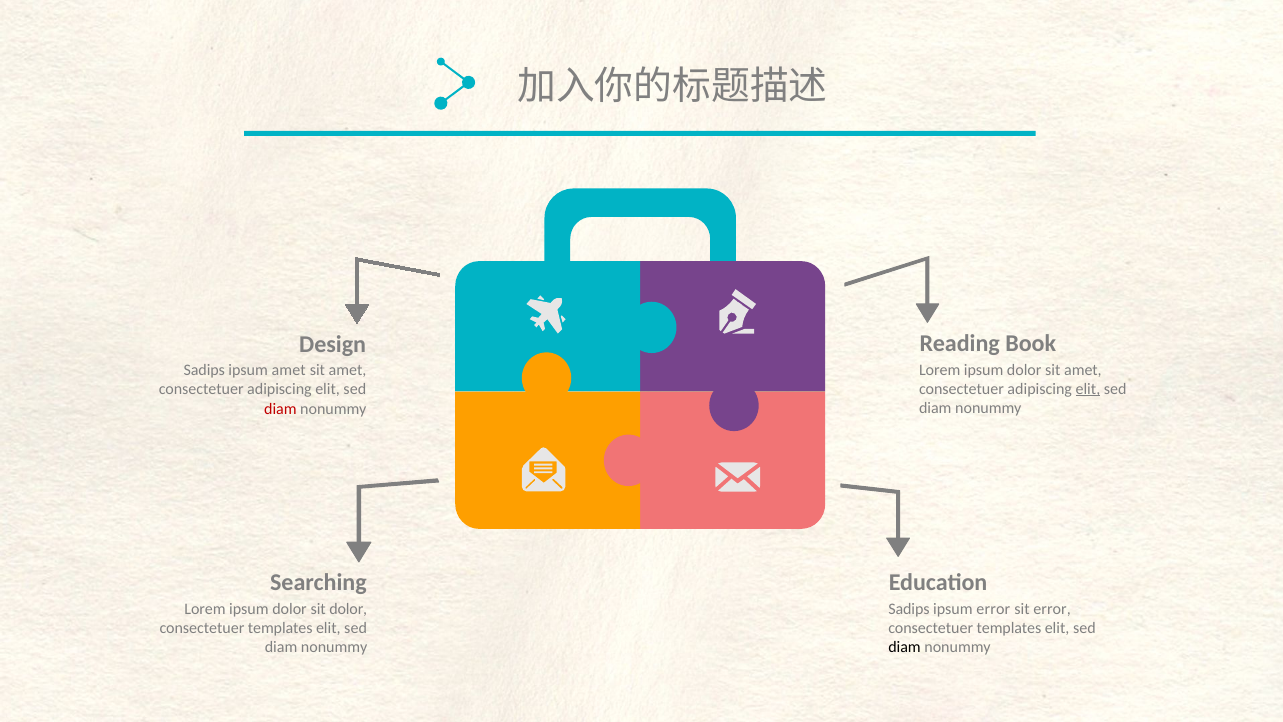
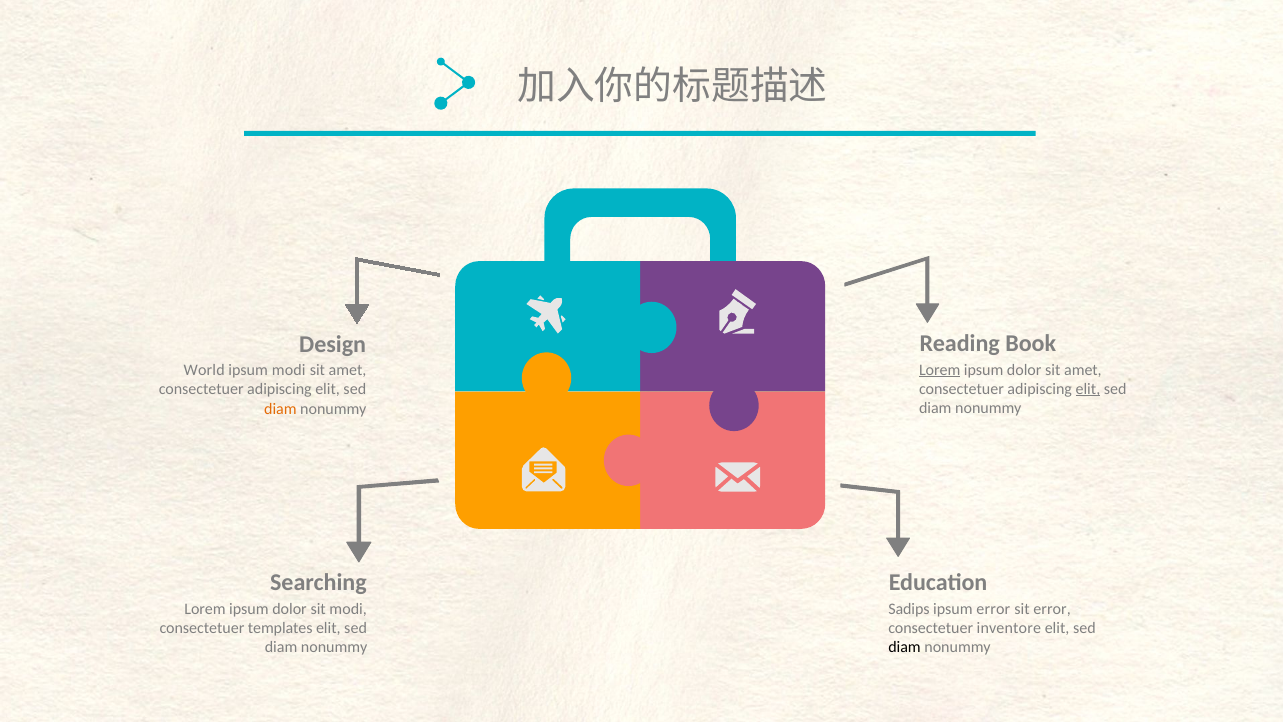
Lorem at (940, 370) underline: none -> present
Sadips at (204, 370): Sadips -> World
ipsum amet: amet -> modi
diam at (280, 409) colour: red -> orange
sit dolor: dolor -> modi
templates at (1009, 628): templates -> inventore
